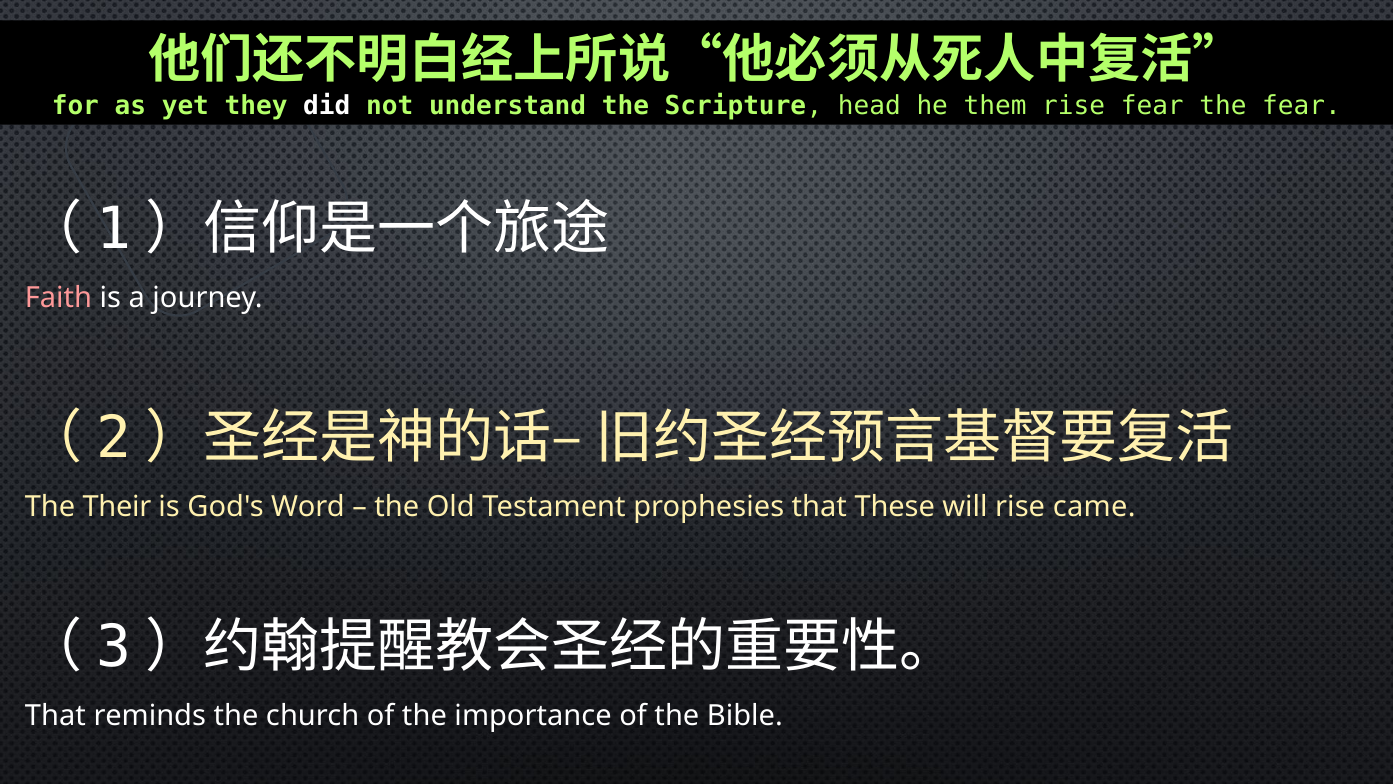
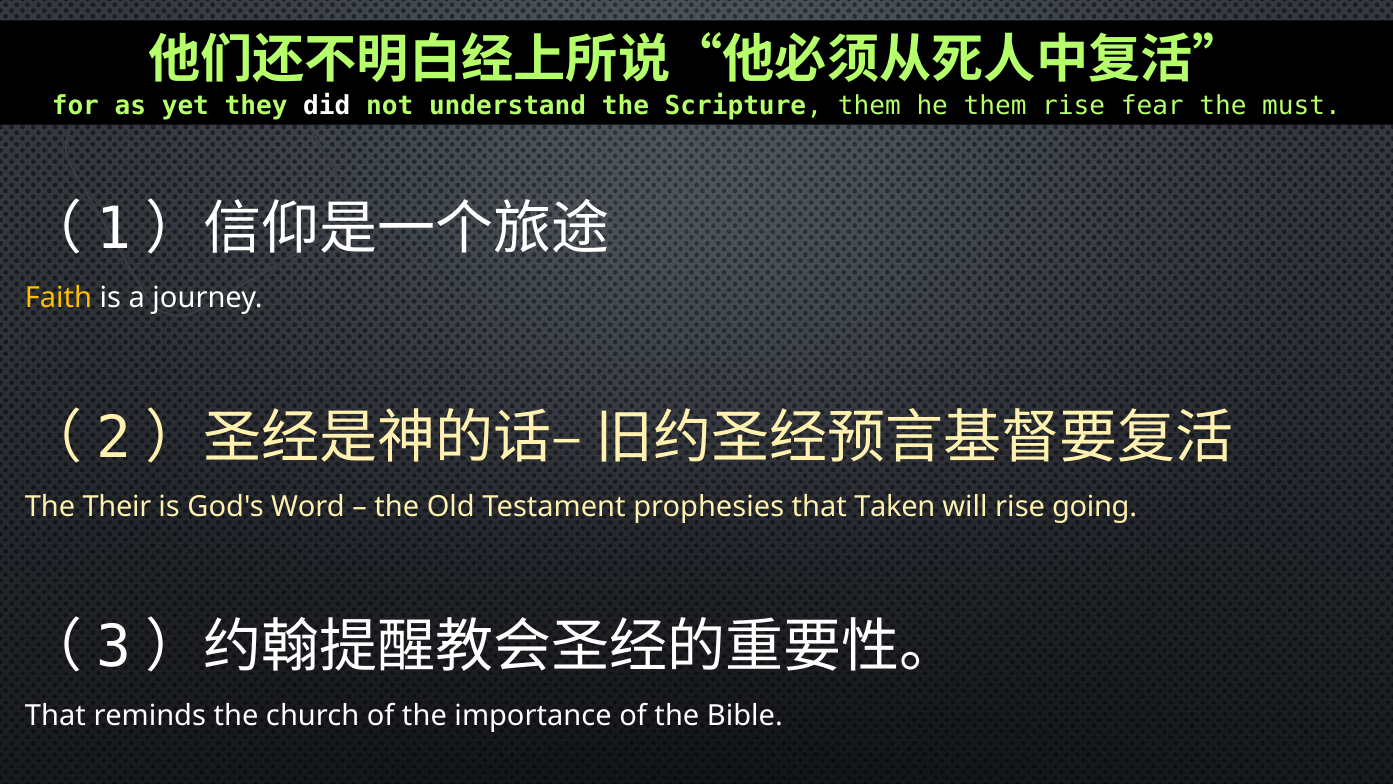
Scripture head: head -> them
the fear: fear -> must
Faith colour: pink -> yellow
These: These -> Taken
came: came -> going
